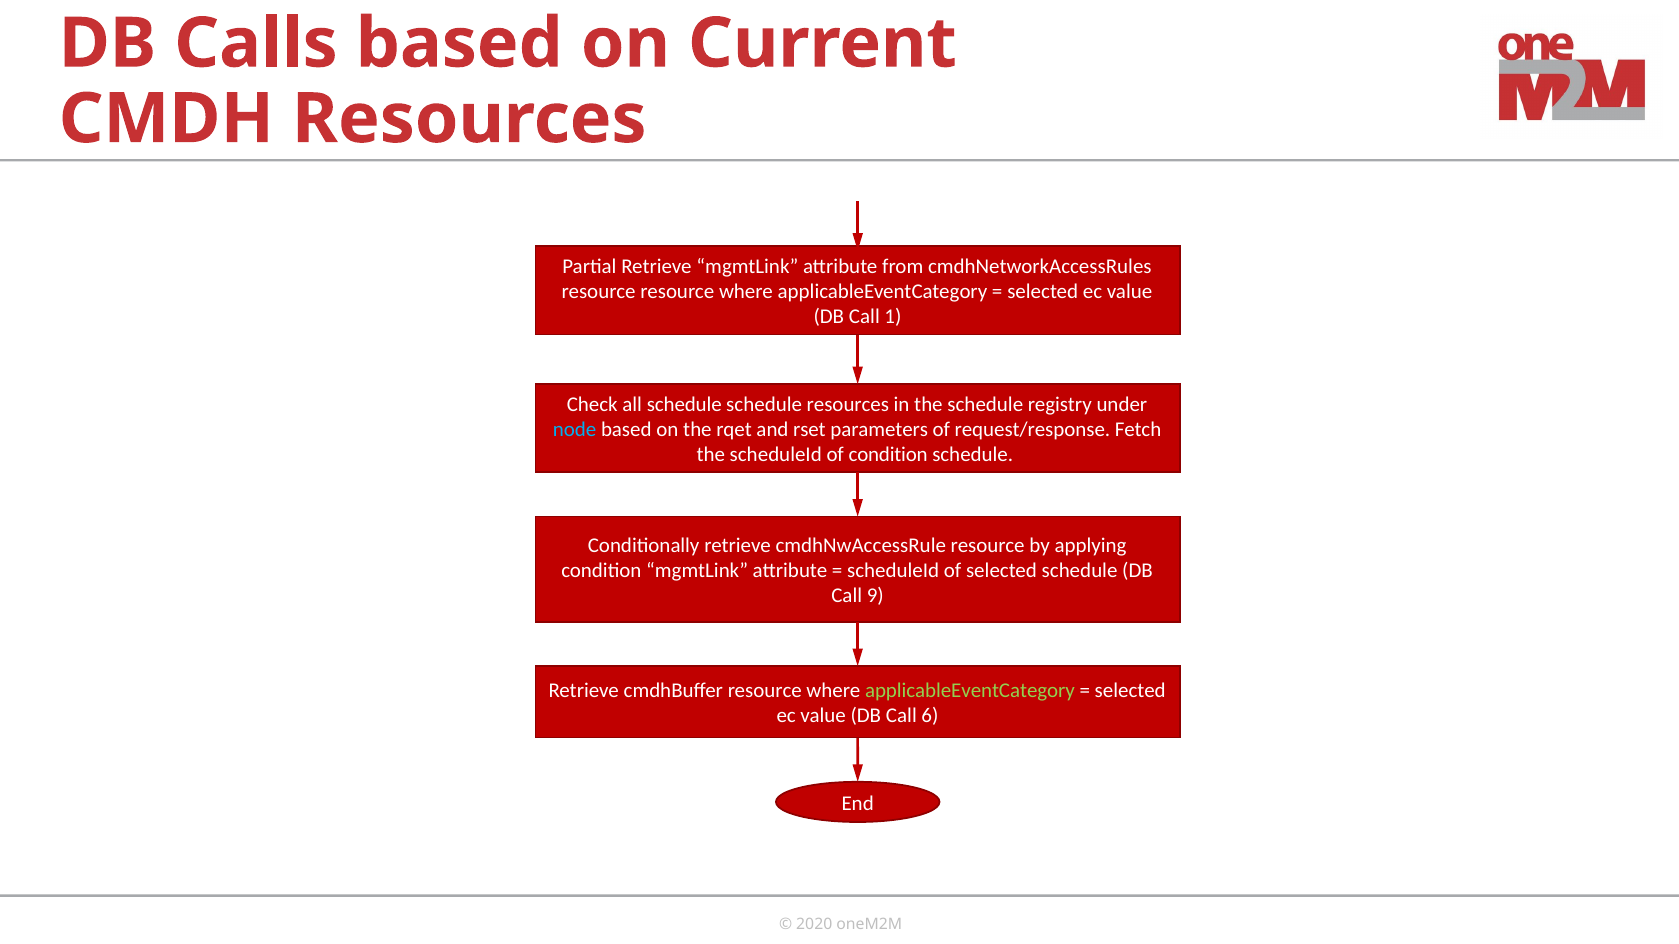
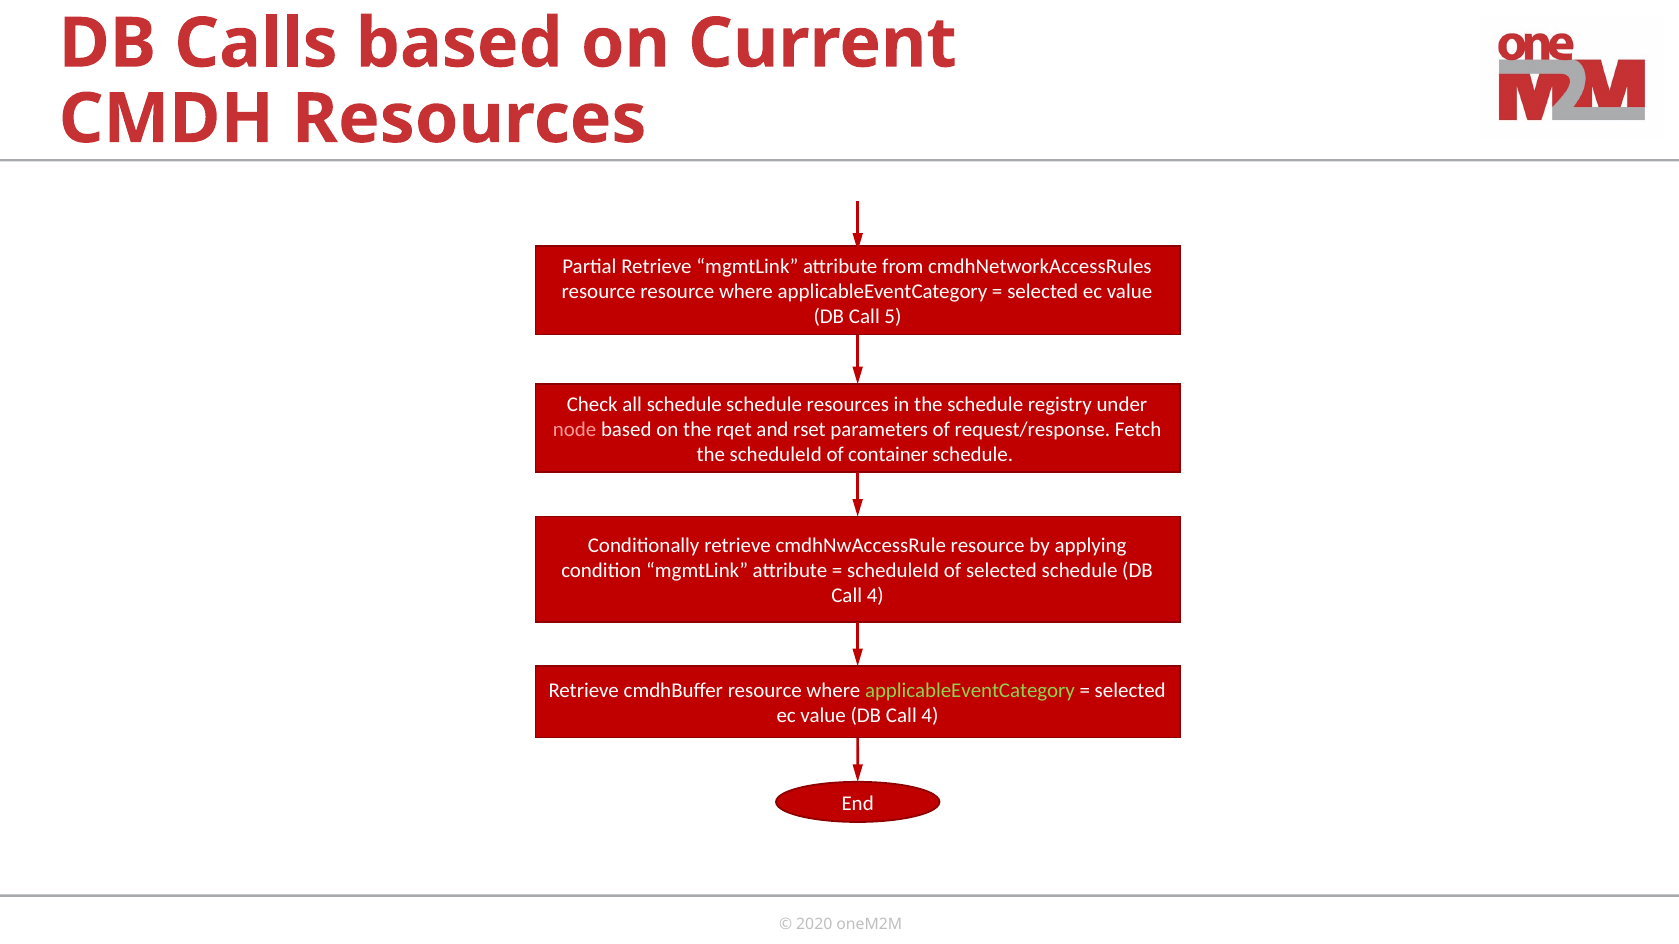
1: 1 -> 5
node colour: light blue -> pink
of condition: condition -> container
9 at (875, 596): 9 -> 4
value DB Call 6: 6 -> 4
